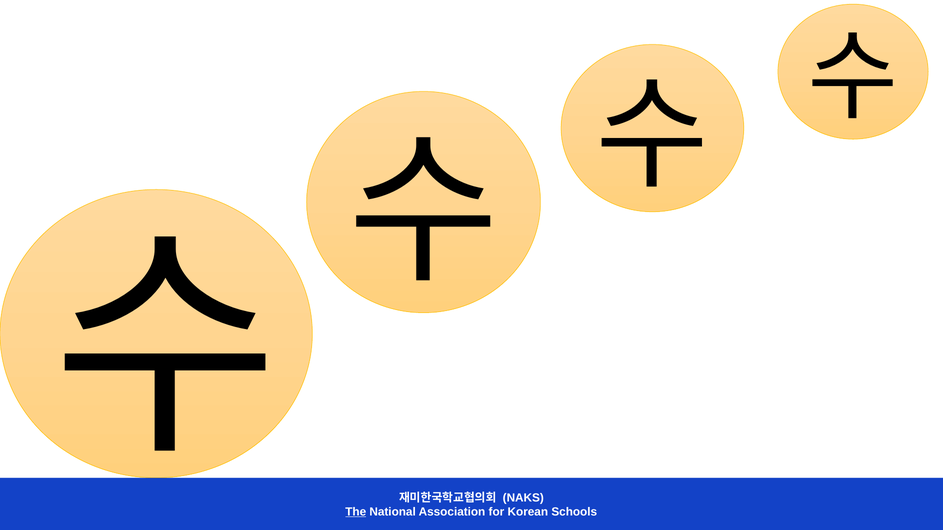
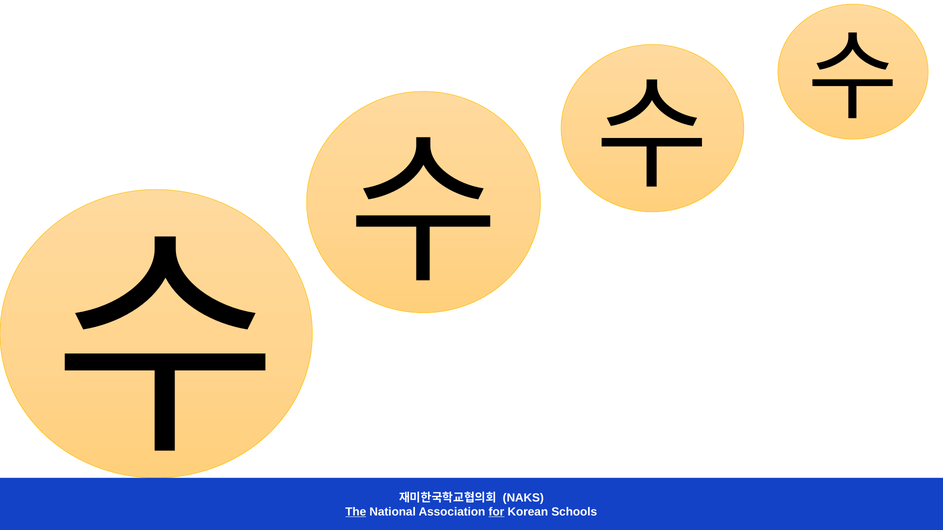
for underline: none -> present
